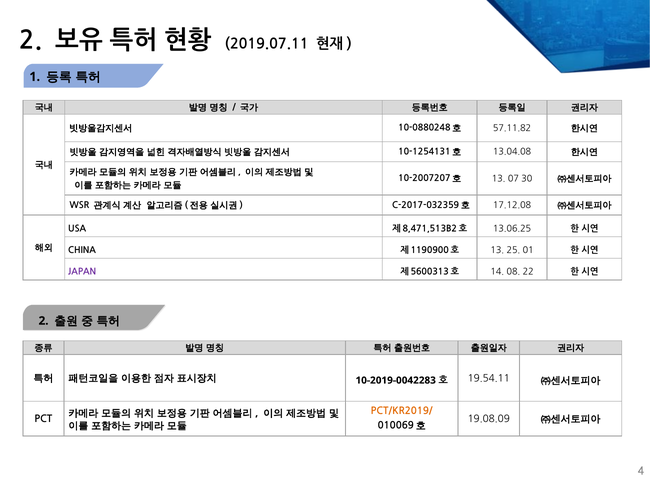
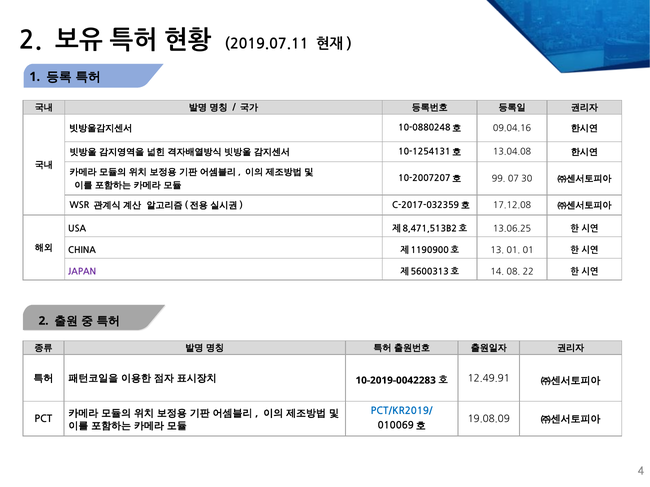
57.11.82: 57.11.82 -> 09.04.16
13 at (499, 179): 13 -> 99
13 25: 25 -> 01
19.54.11: 19.54.11 -> 12.49.91
PCT/KR2019/ colour: orange -> blue
